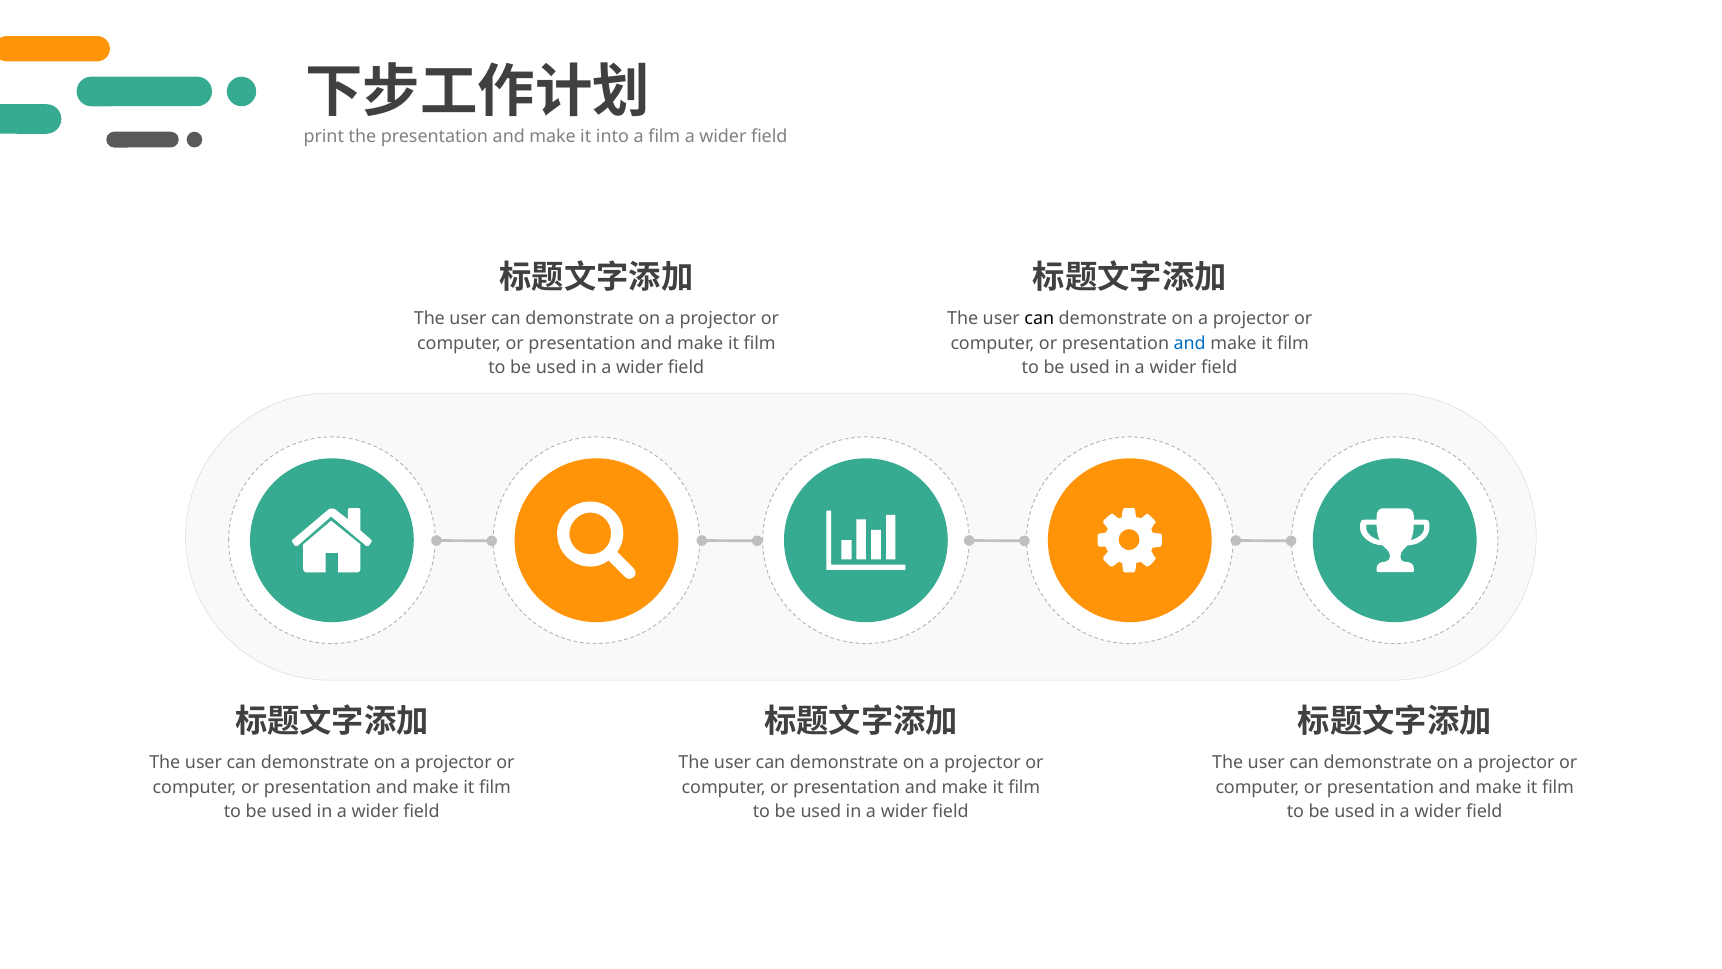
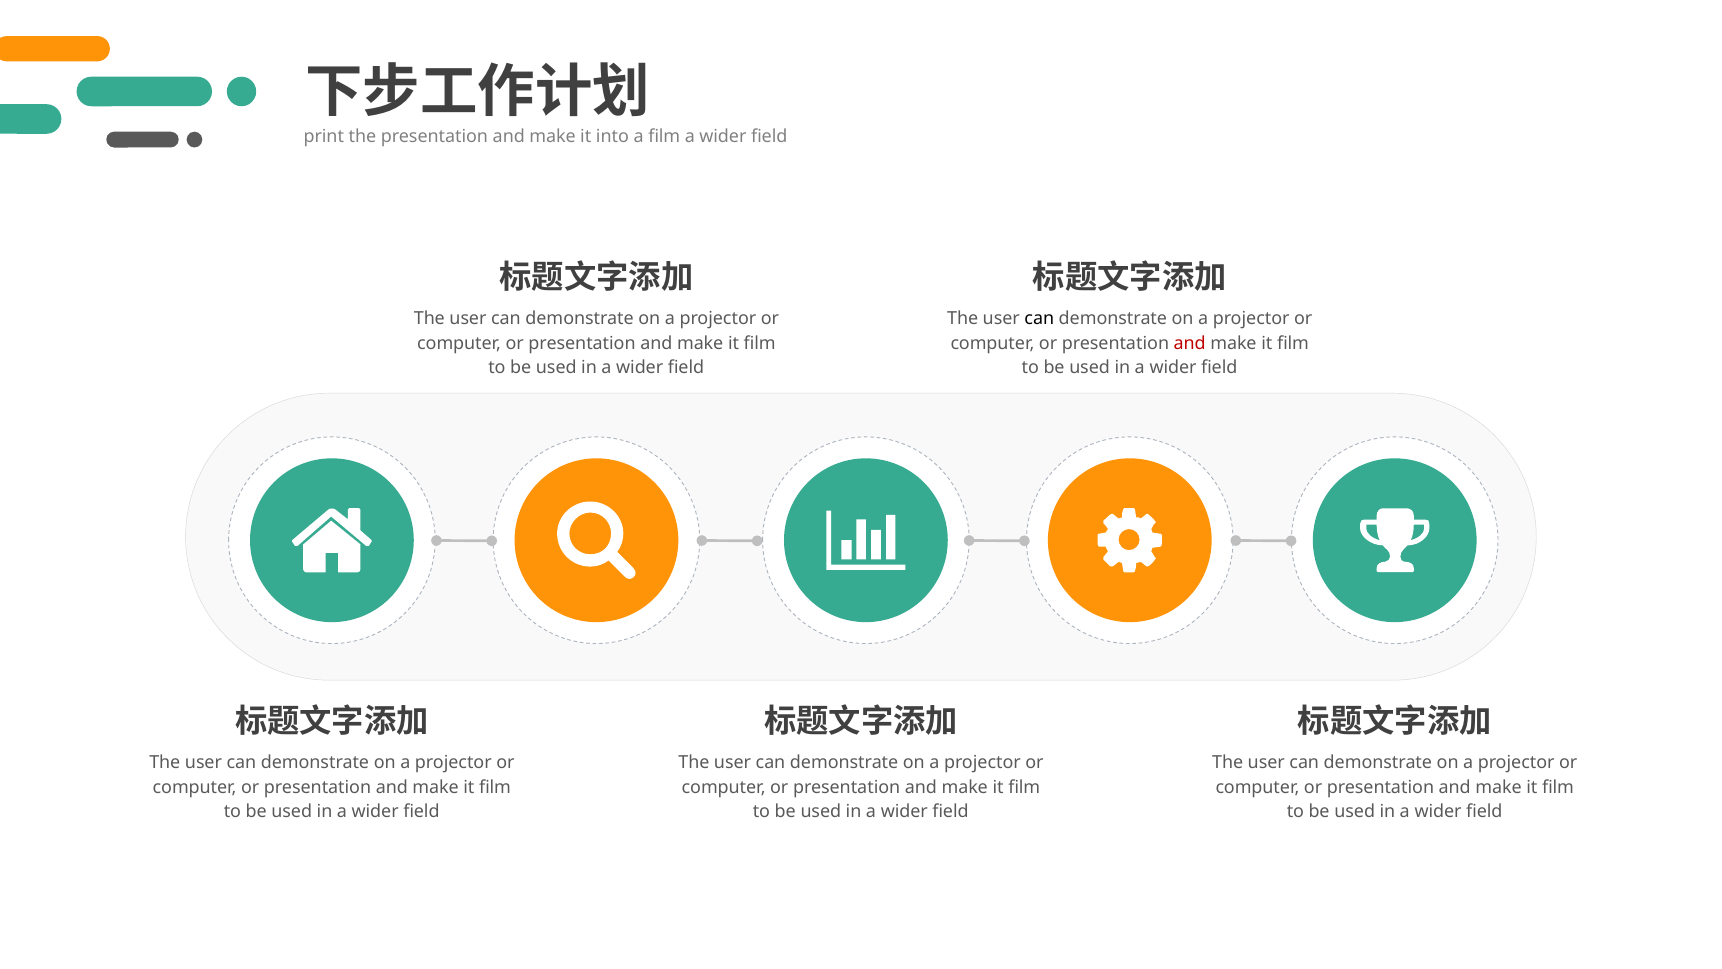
and at (1190, 343) colour: blue -> red
